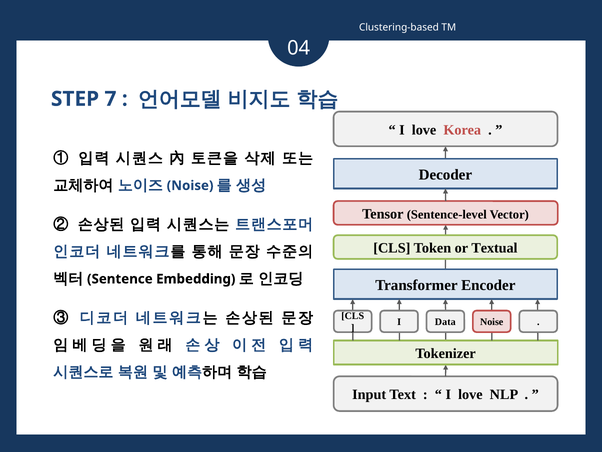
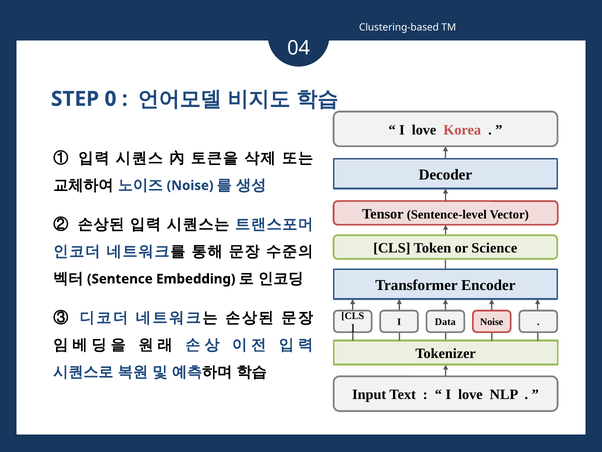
7: 7 -> 0
Textual: Textual -> Science
